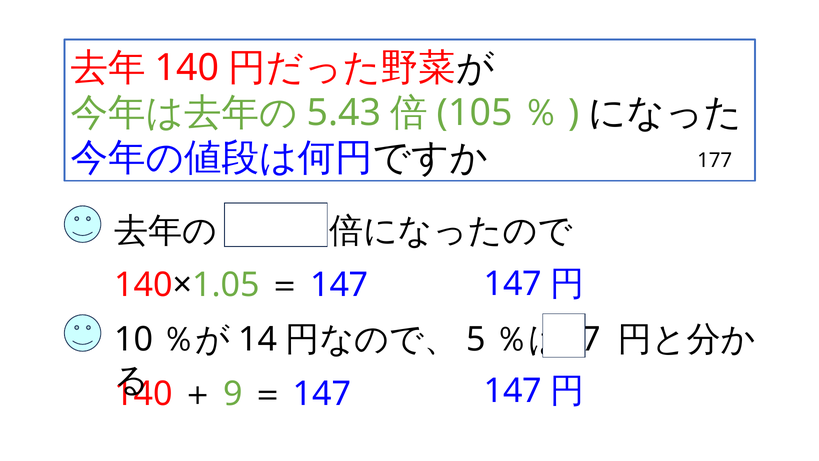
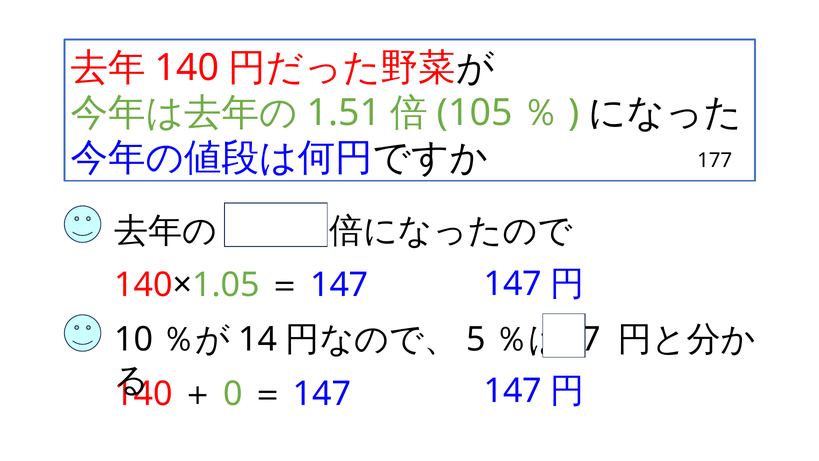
5.43: 5.43 -> 1.51
9: 9 -> 0
